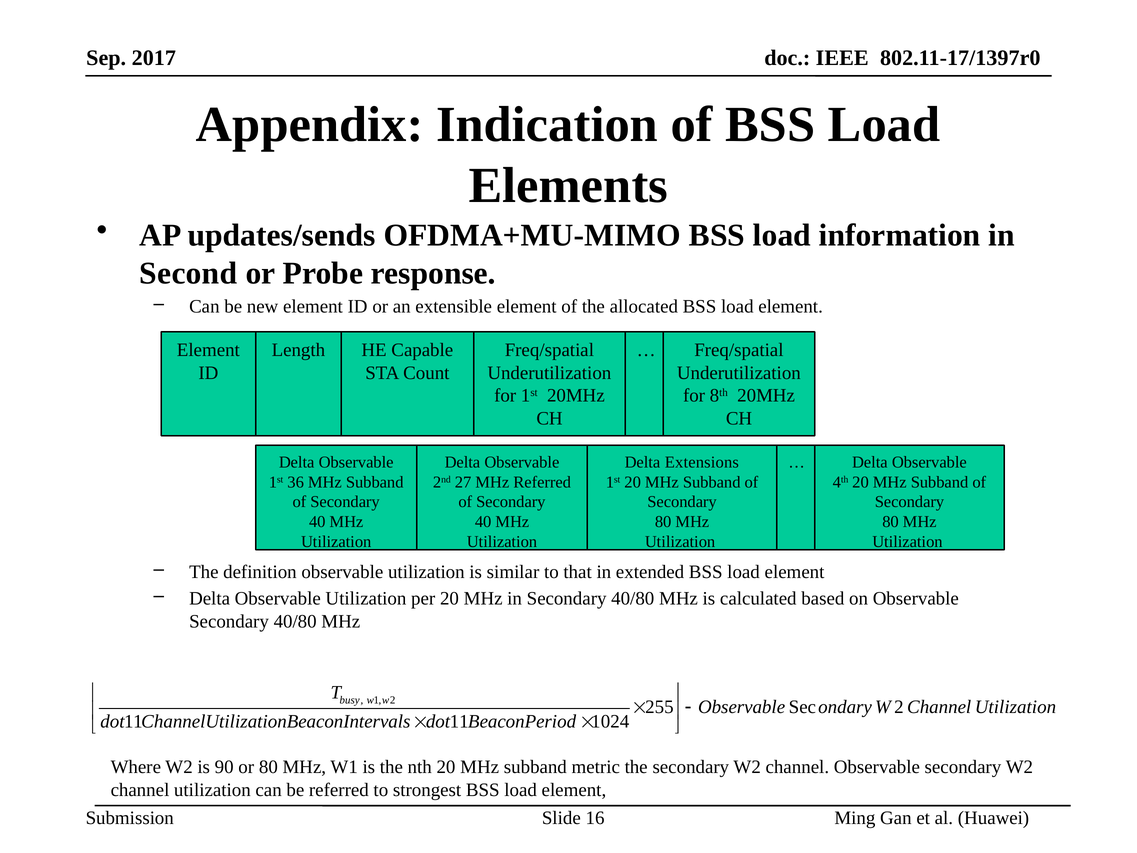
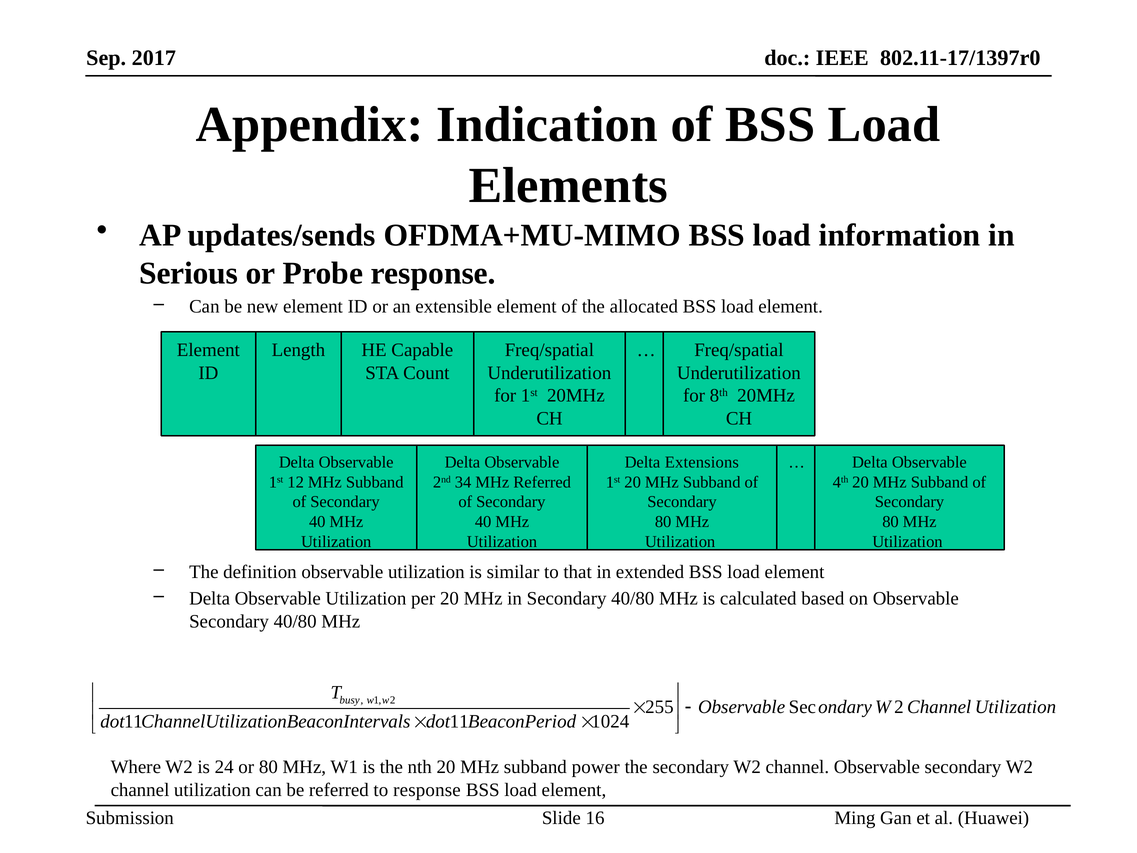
Second: Second -> Serious
36: 36 -> 12
27: 27 -> 34
90: 90 -> 24
metric: metric -> power
to strongest: strongest -> response
